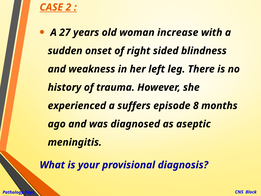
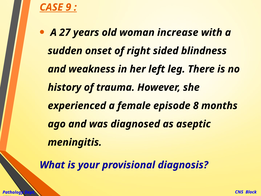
2: 2 -> 9
suffers: suffers -> female
